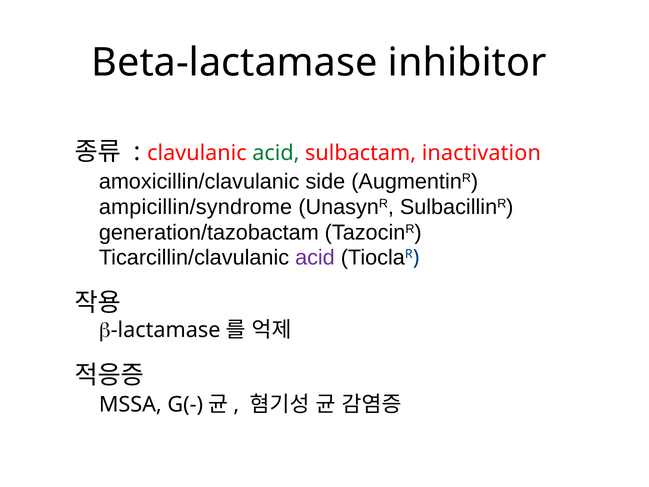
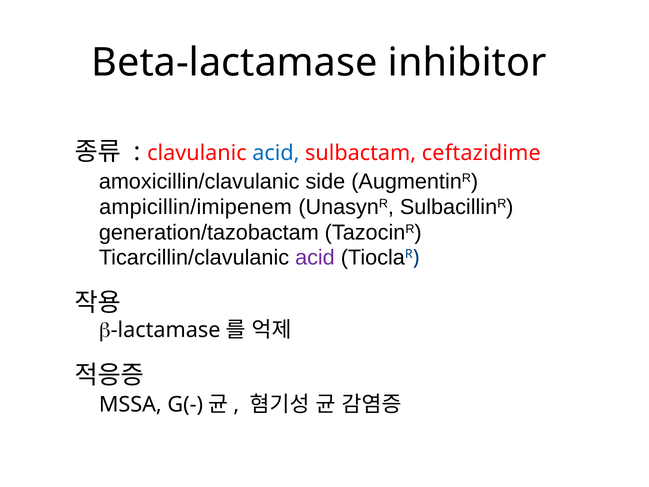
acid at (276, 153) colour: green -> blue
inactivation: inactivation -> ceftazidime
ampicillin/syndrome: ampicillin/syndrome -> ampicillin/imipenem
